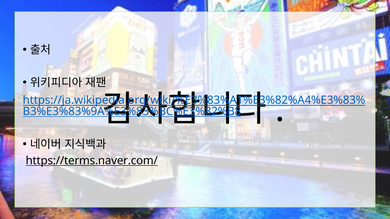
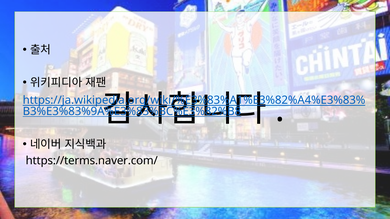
https://terms.naver.com/ underline: present -> none
